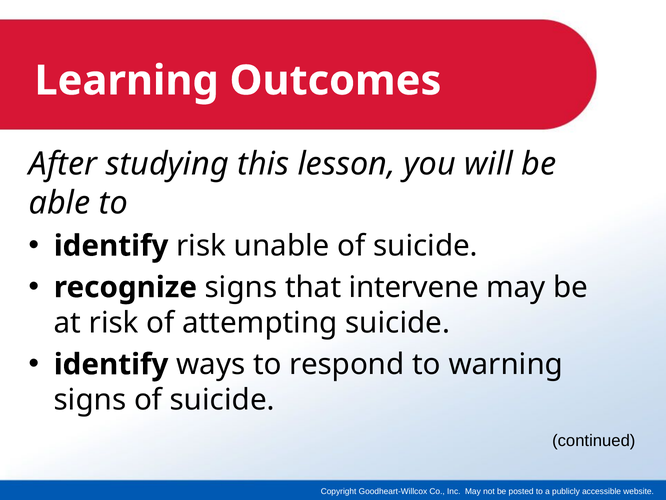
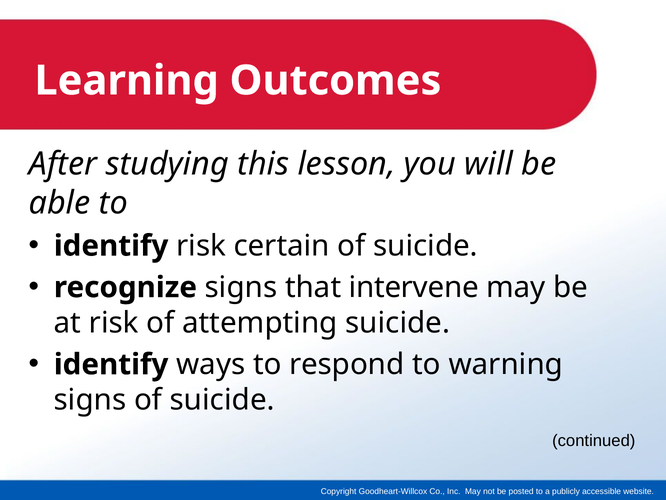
unable: unable -> certain
